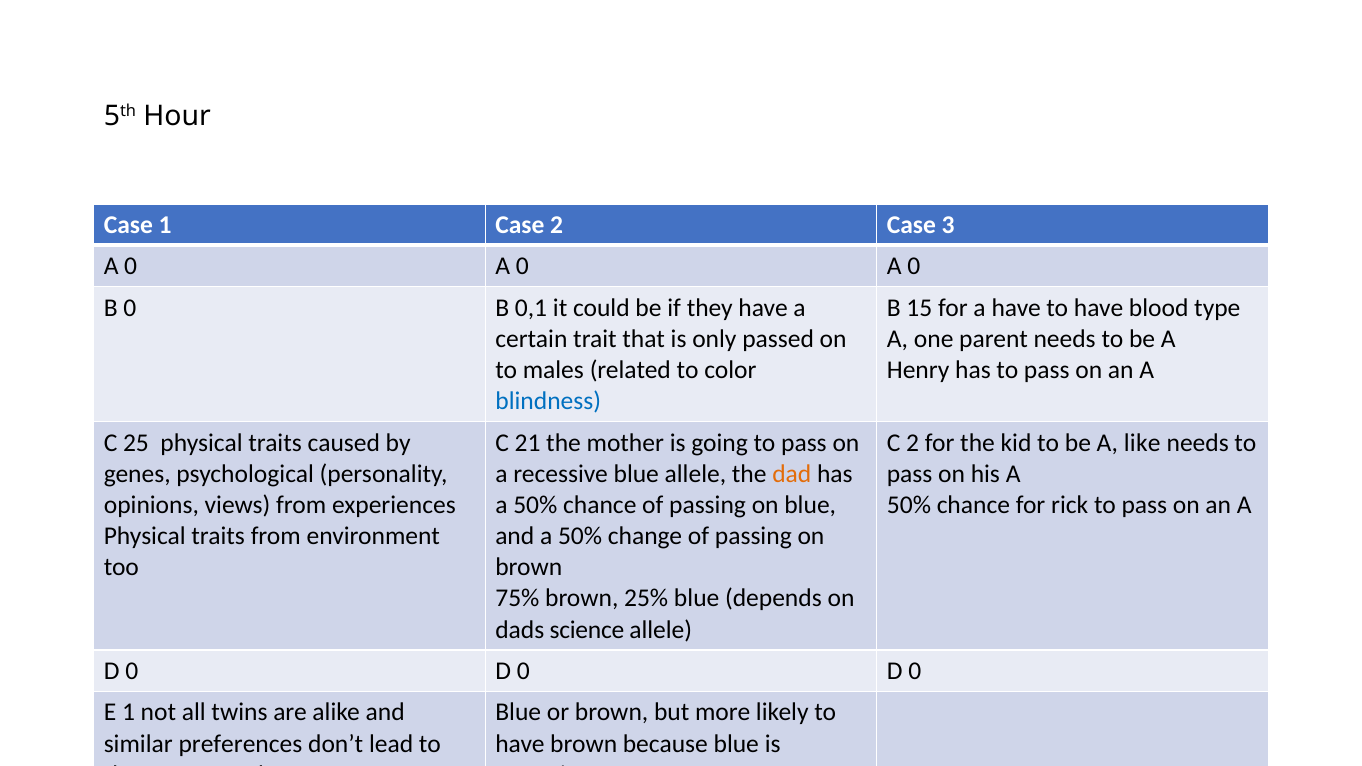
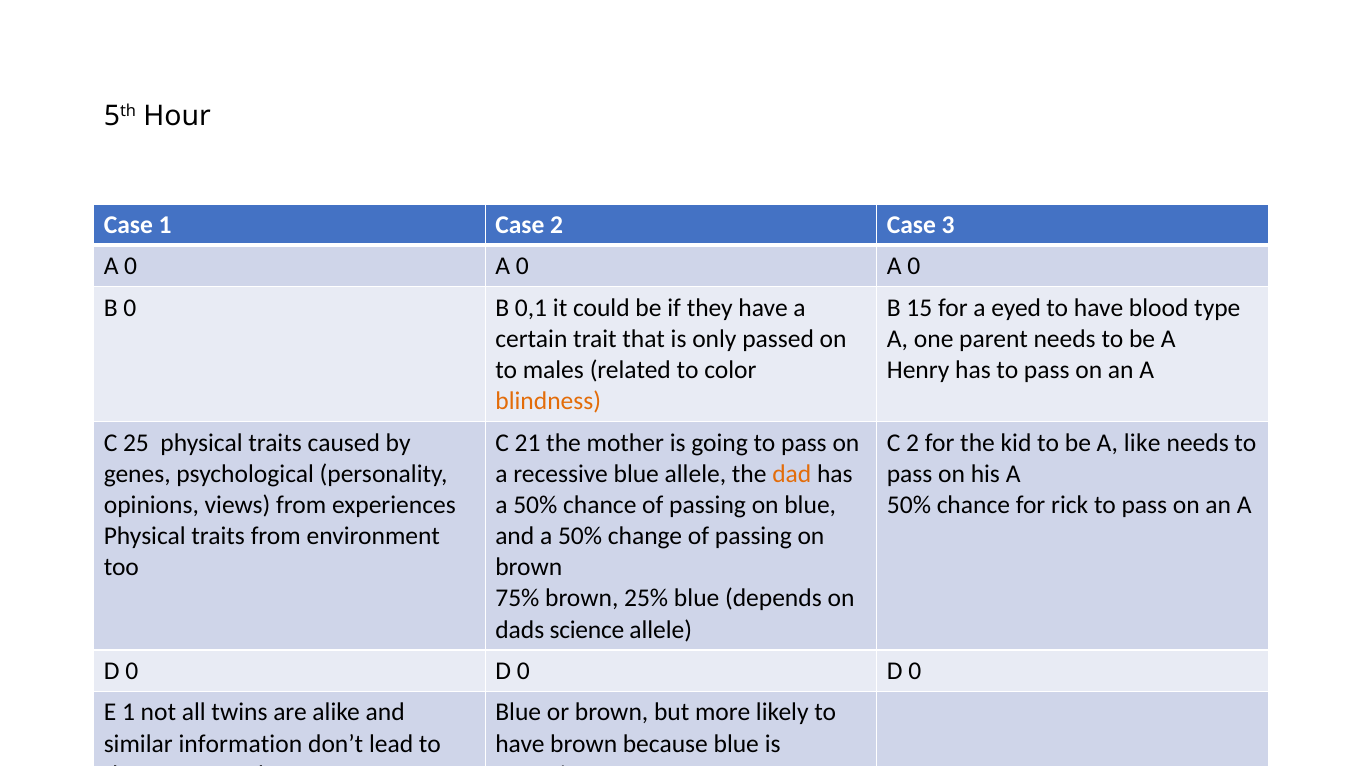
a have: have -> eyed
blindness colour: blue -> orange
similar preferences: preferences -> information
